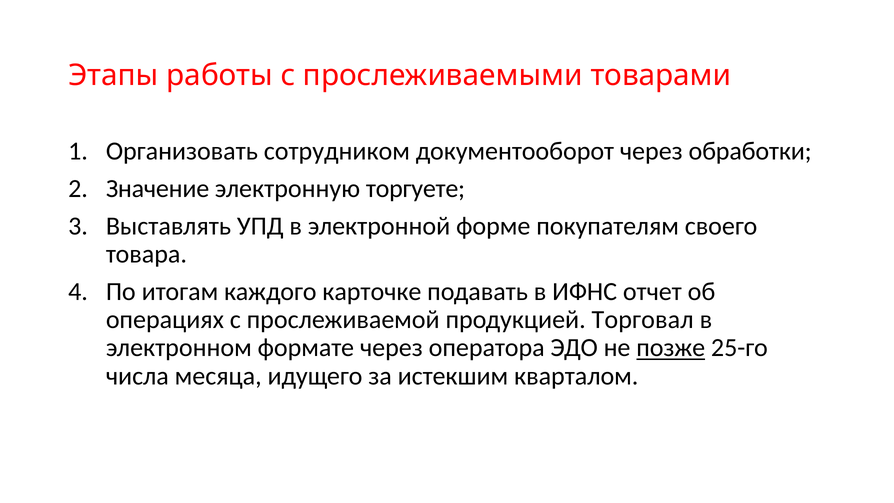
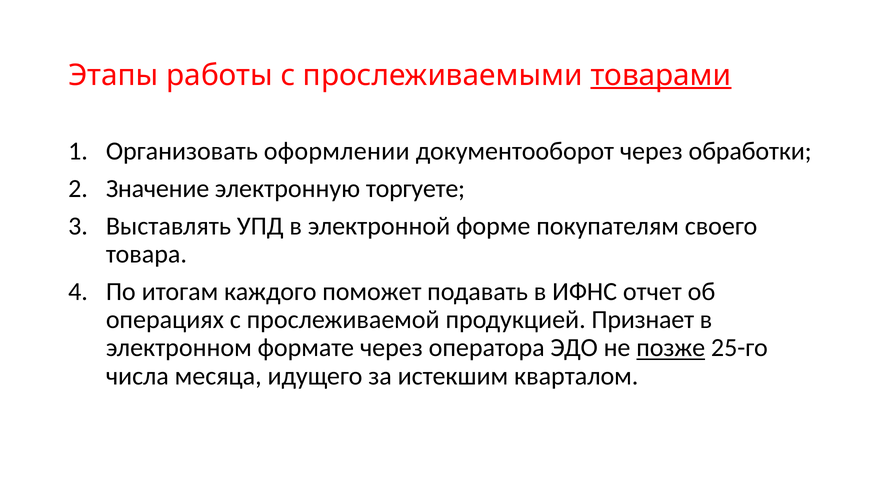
товарами underline: none -> present
сотрудником: сотрудником -> оформлении
карточке: карточке -> поможет
Торговал: Торговал -> Признает
